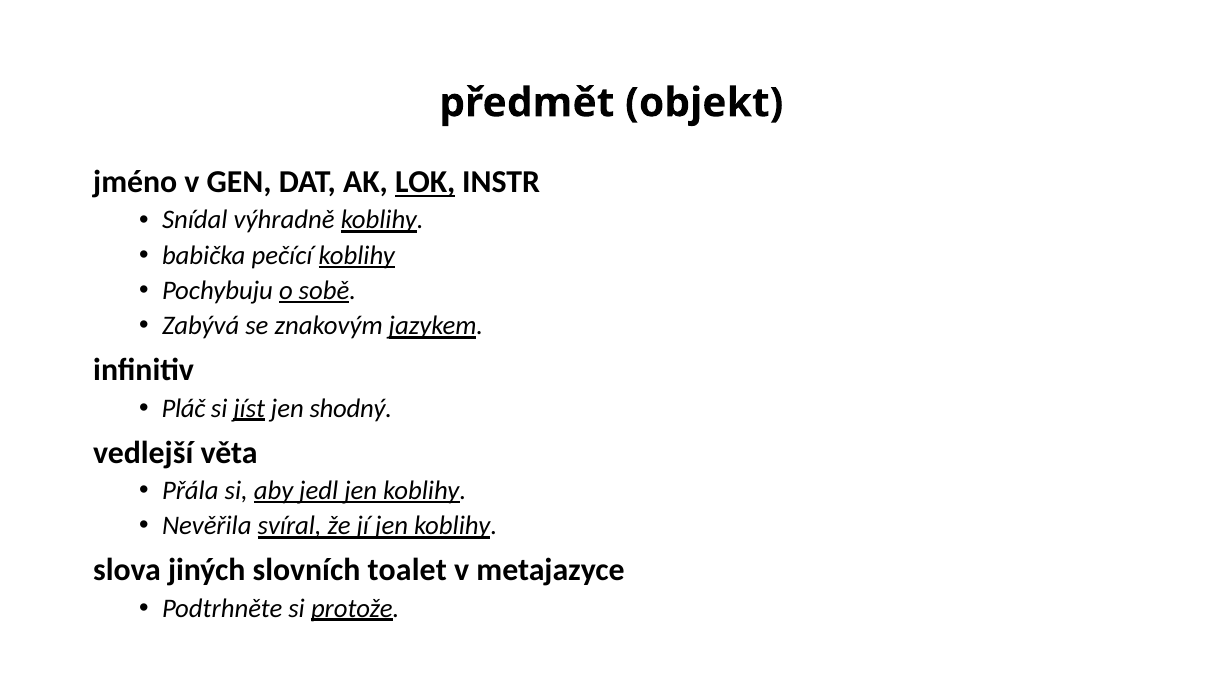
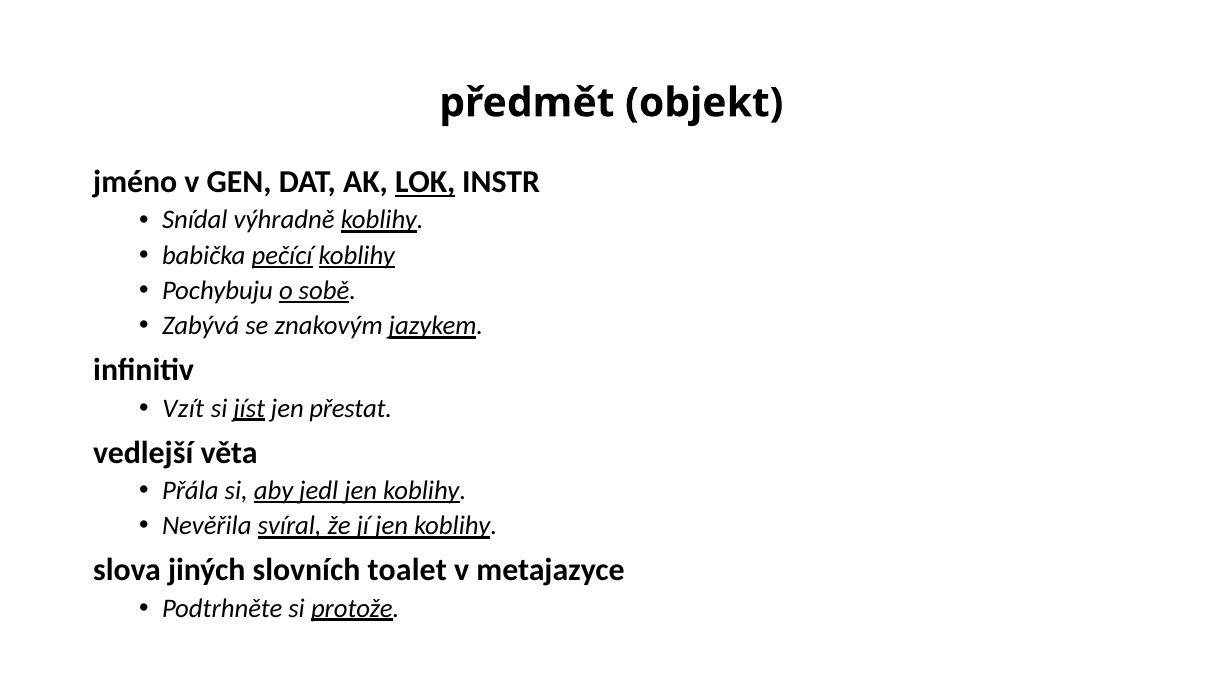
pečící underline: none -> present
Pláč: Pláč -> Vzít
shodný: shodný -> přestat
